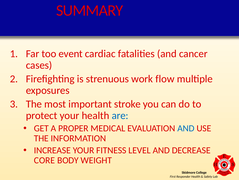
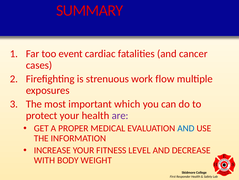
stroke: stroke -> which
are colour: blue -> purple
CORE: CORE -> WITH
